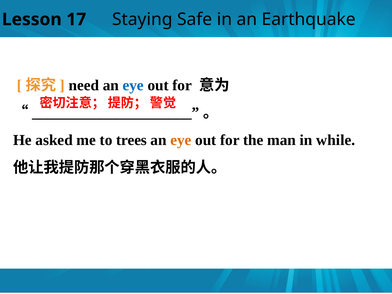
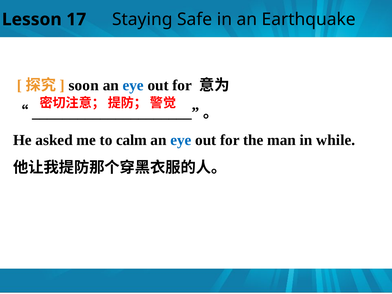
need: need -> soon
trees: trees -> calm
eye at (181, 140) colour: orange -> blue
